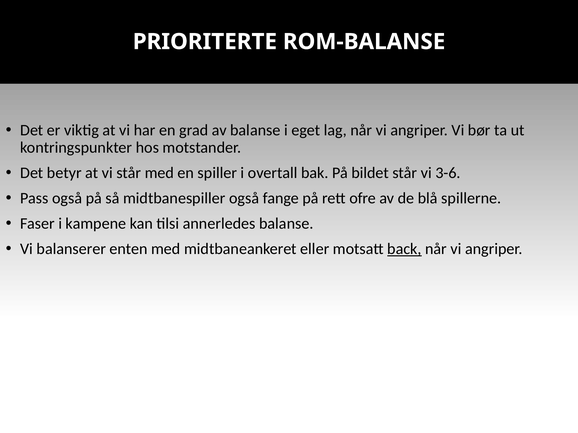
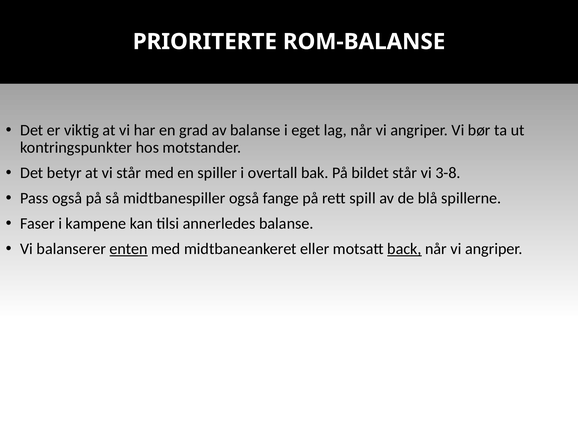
3-6: 3-6 -> 3-8
ofre: ofre -> spill
enten underline: none -> present
